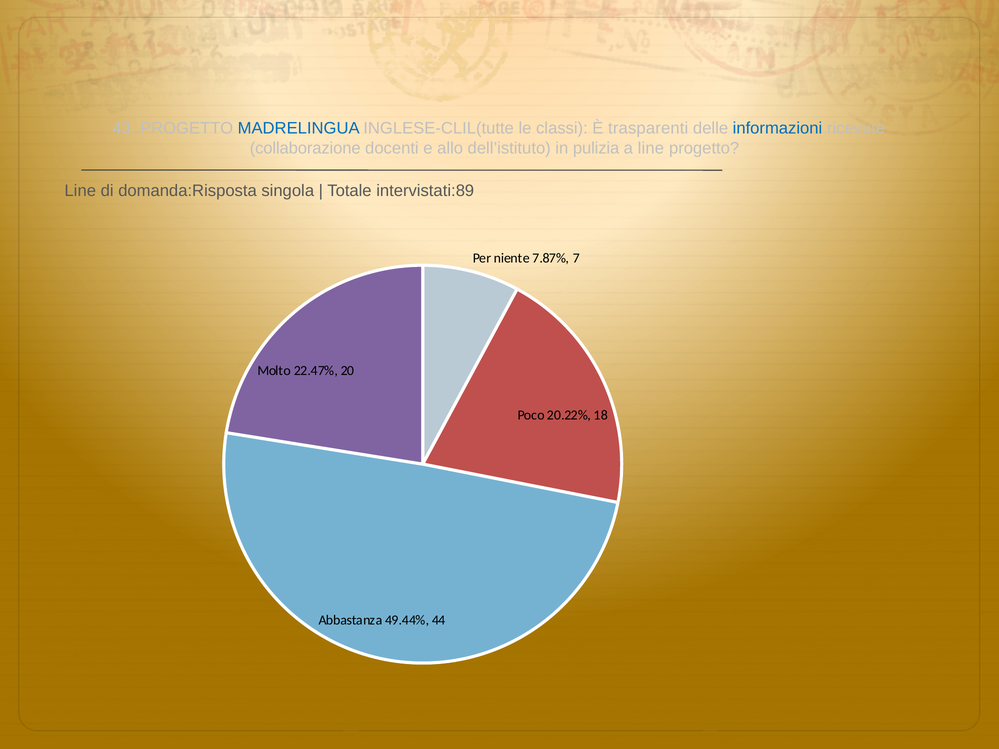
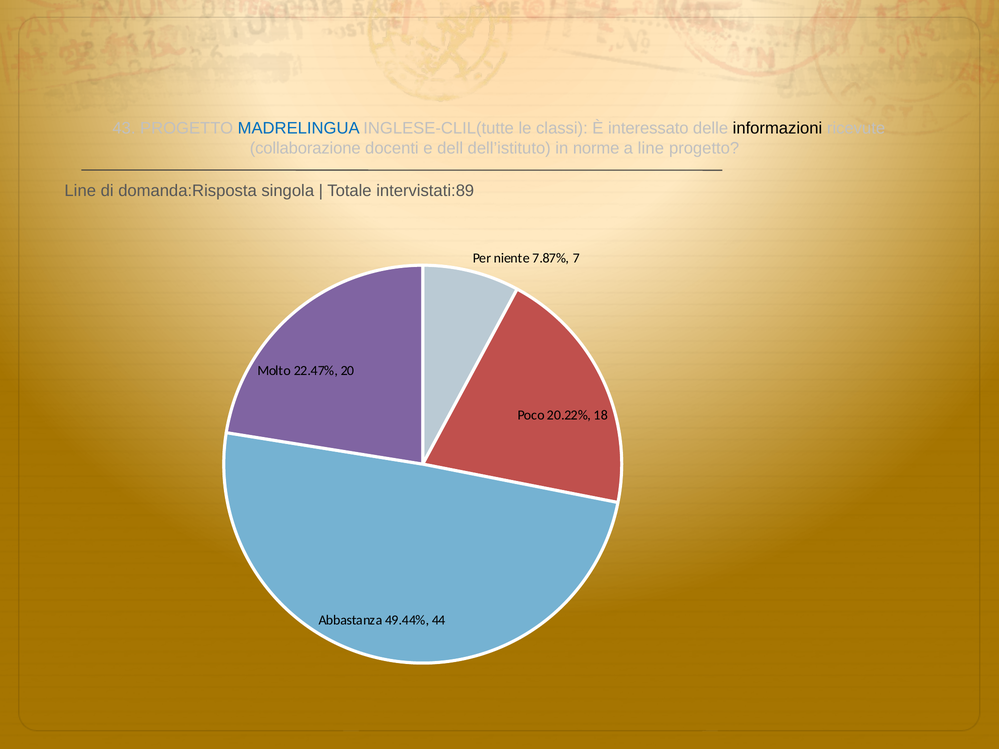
trasparenti: trasparenti -> interessato
informazioni colour: blue -> black
allo: allo -> dell
pulizia: pulizia -> norme
